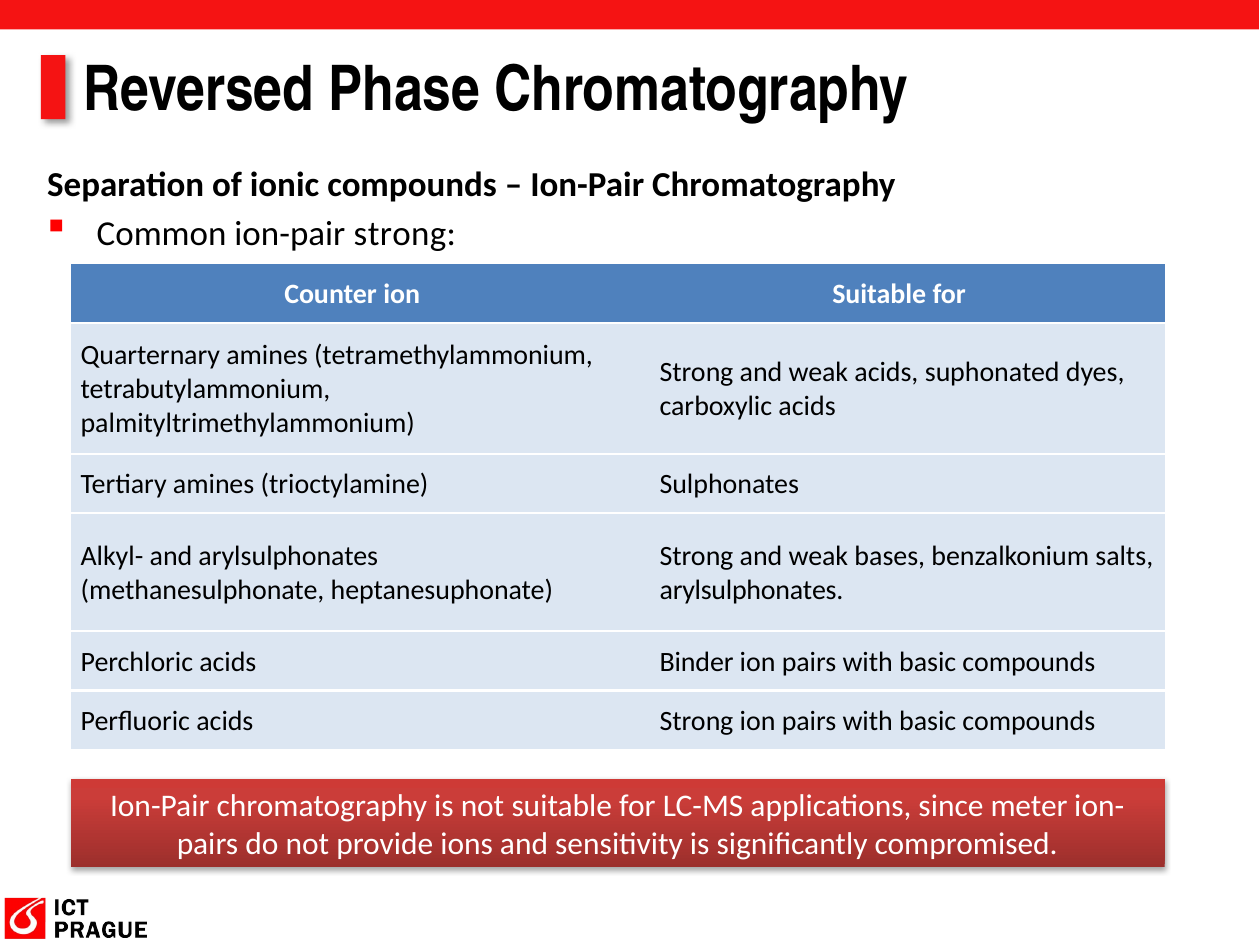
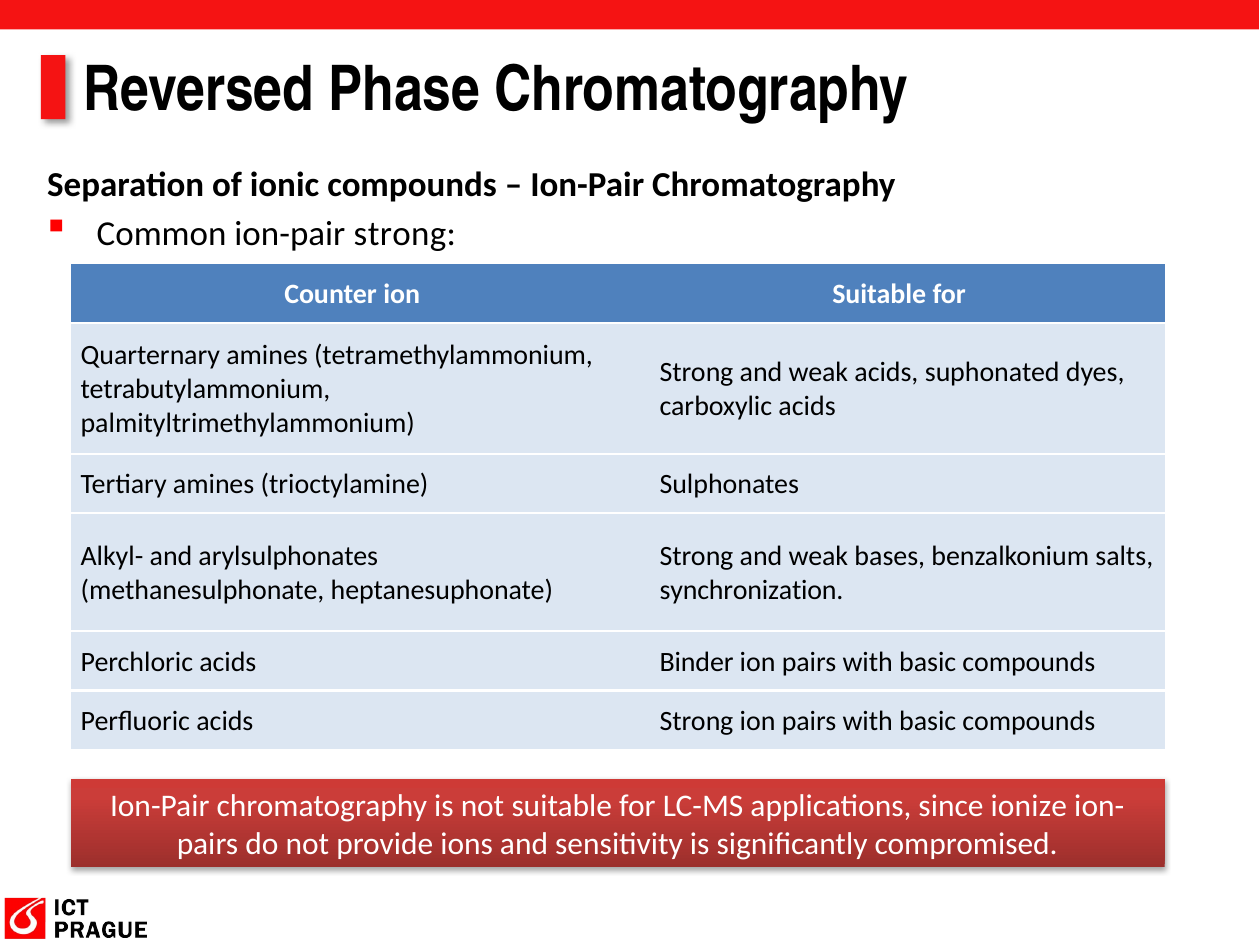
arylsulphonates at (752, 590): arylsulphonates -> synchronization
meter: meter -> ionize
